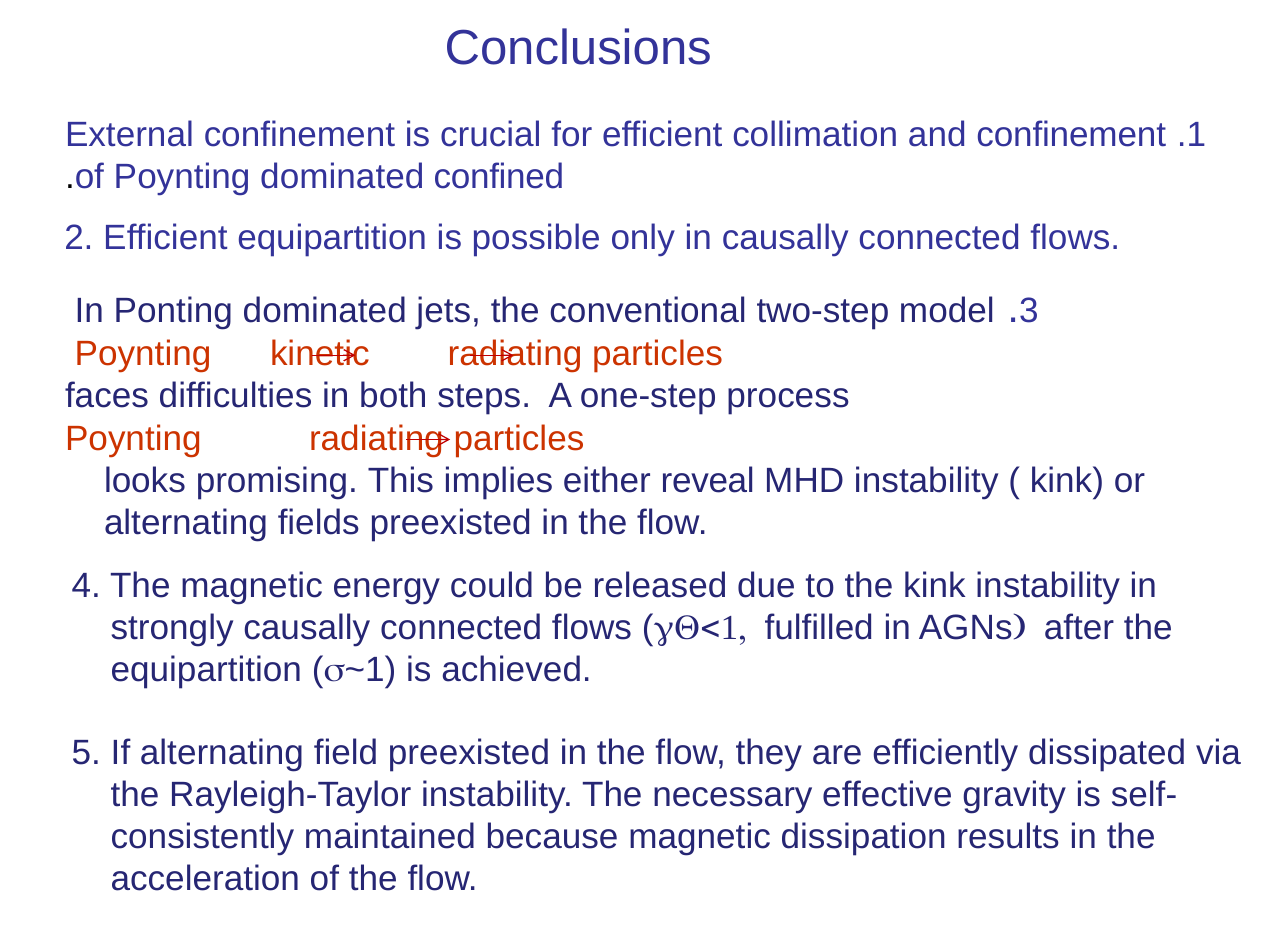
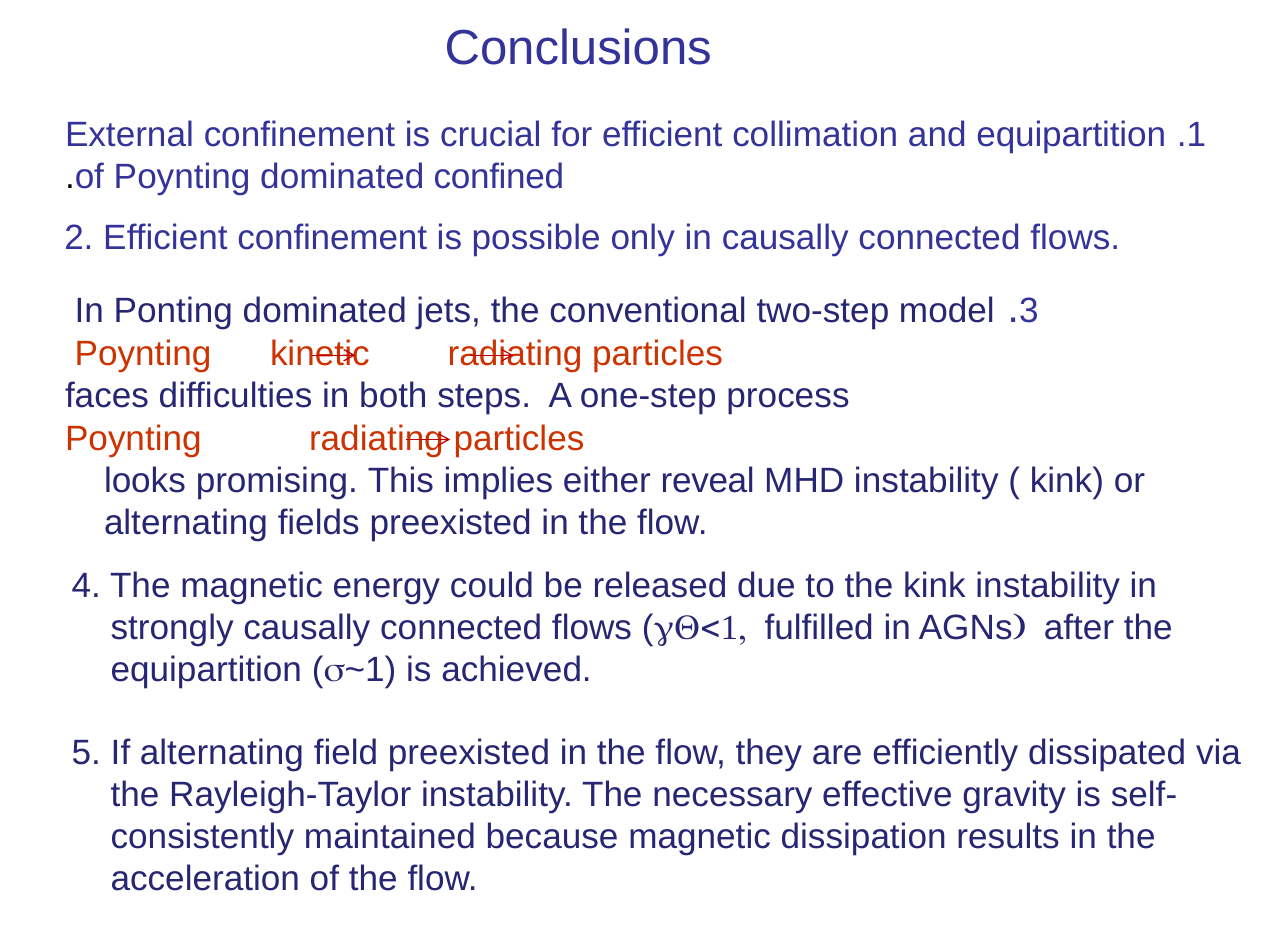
and confinement: confinement -> equipartition
Efficient equipartition: equipartition -> confinement
